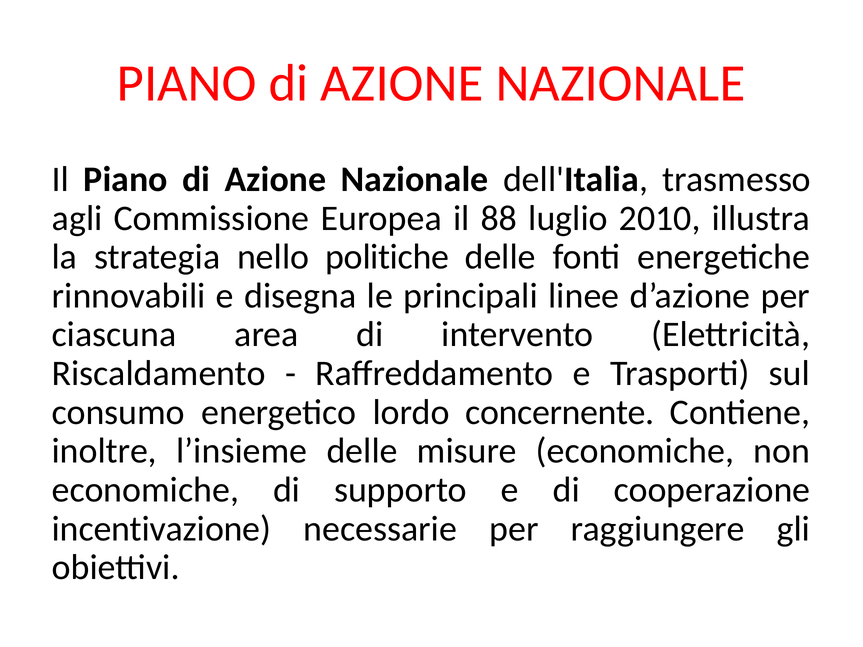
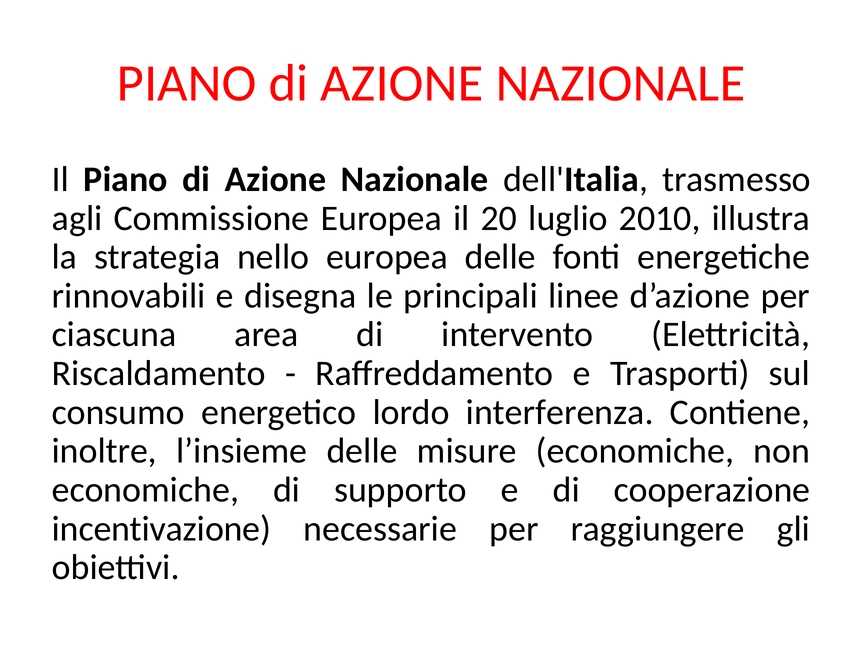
88: 88 -> 20
nello politiche: politiche -> europea
concernente: concernente -> interferenza
